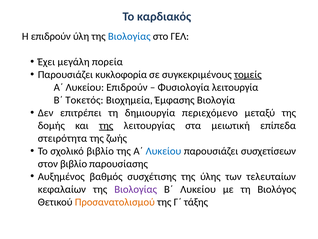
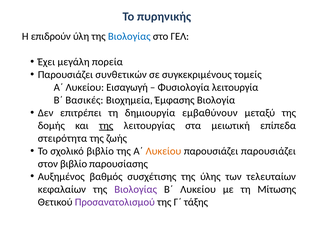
καρδιακός: καρδιακός -> πυρηνικής
κυκλοφορία: κυκλοφορία -> συνθετικών
τομείς underline: present -> none
Λυκείου Επιδρούν: Επιδρούν -> Εισαγωγή
Τοκετός: Τοκετός -> Βασικές
περιεχόμενο: περιεχόμενο -> εμβαθύνουν
Λυκείου at (163, 151) colour: blue -> orange
παρουσιάζει συσχετίσεων: συσχετίσεων -> παρουσιάζει
Βιολόγος: Βιολόγος -> Μίτωσης
Προσανατολισμού colour: orange -> purple
